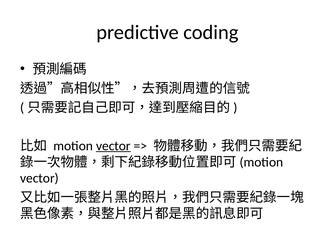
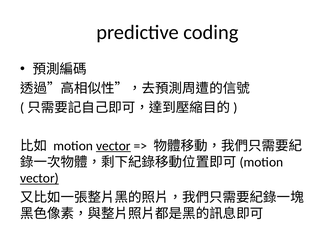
vector at (39, 178) underline: none -> present
